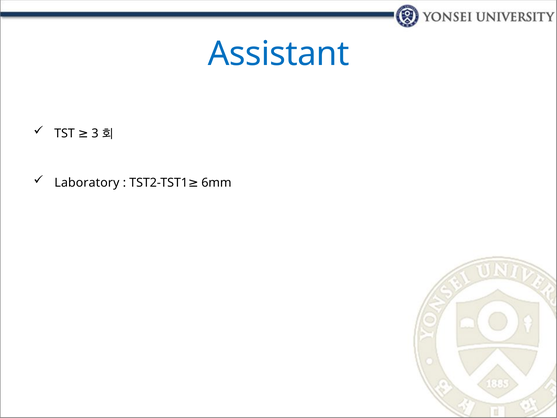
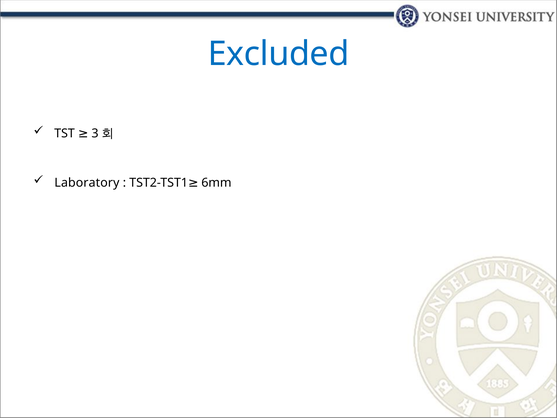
Assistant: Assistant -> Excluded
